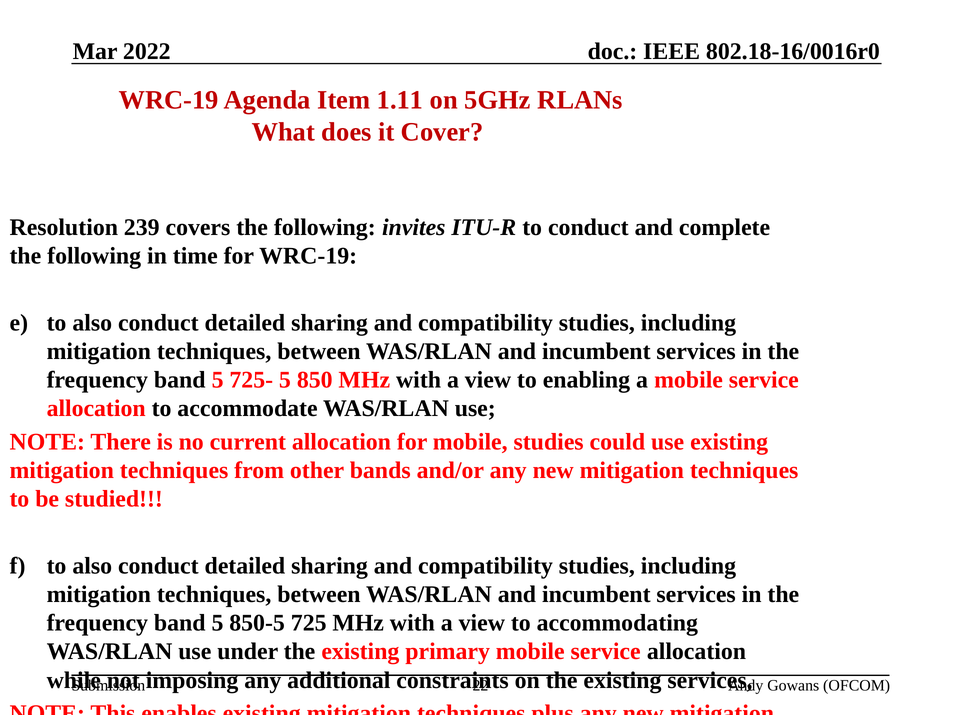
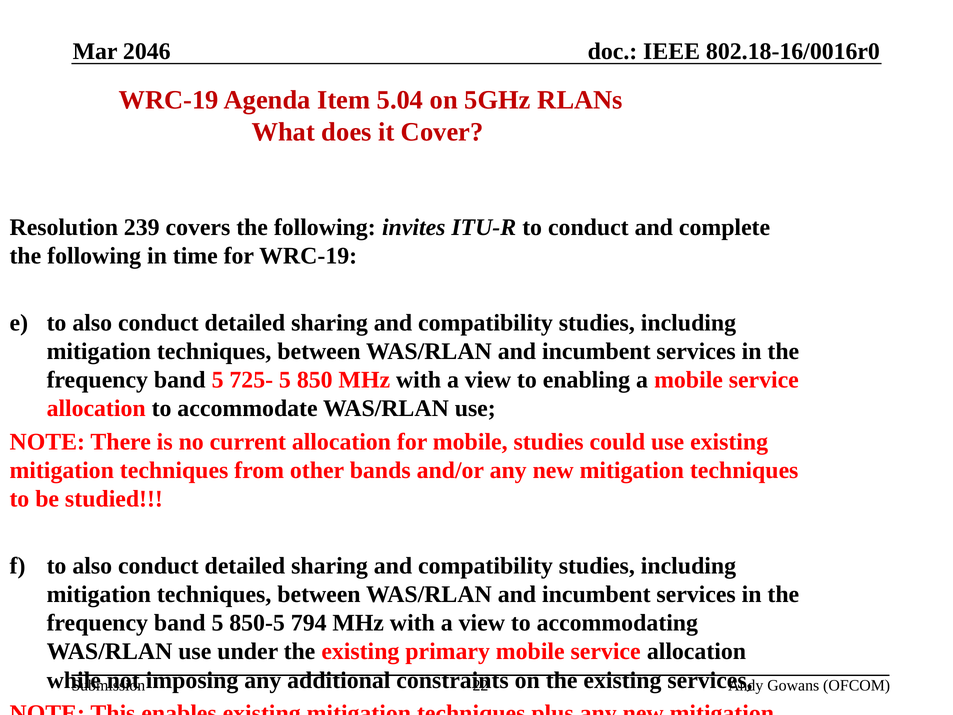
2022: 2022 -> 2046
1.11: 1.11 -> 5.04
725: 725 -> 794
